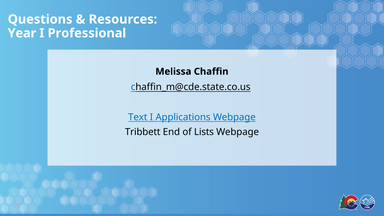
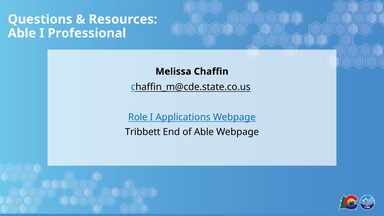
Year at (22, 33): Year -> Able
Text: Text -> Role
of Lists: Lists -> Able
